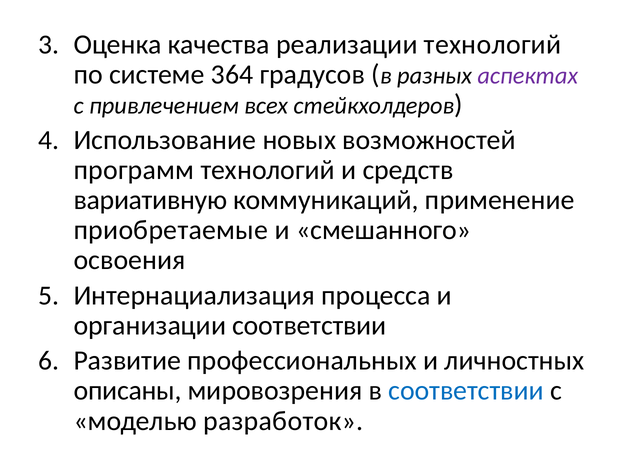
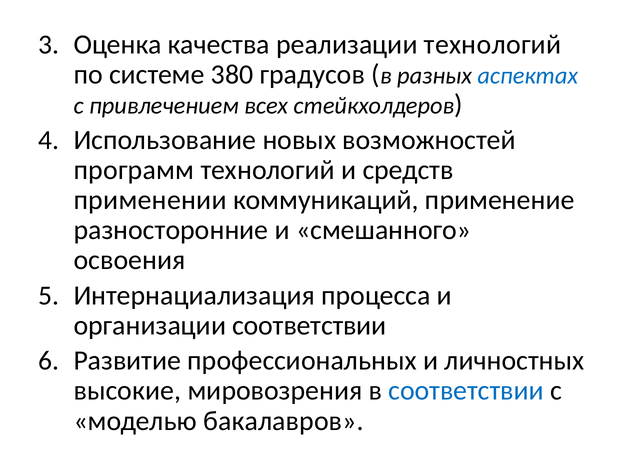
364: 364 -> 380
аспектах colour: purple -> blue
вариативную: вариативную -> применении
приобретаемые: приобретаемые -> разносторонние
описаны: описаны -> высокие
разработок: разработок -> бакалавров
